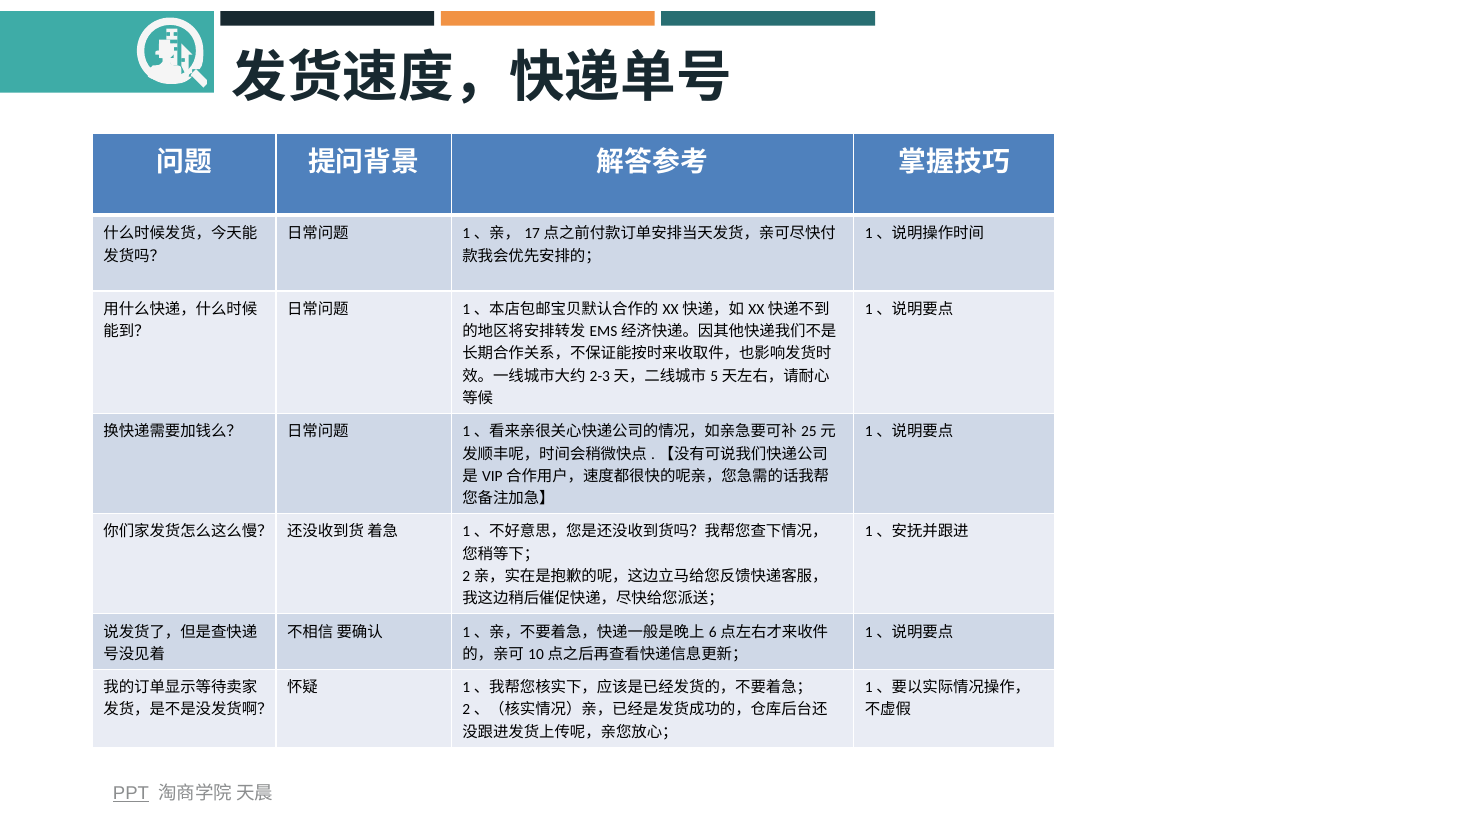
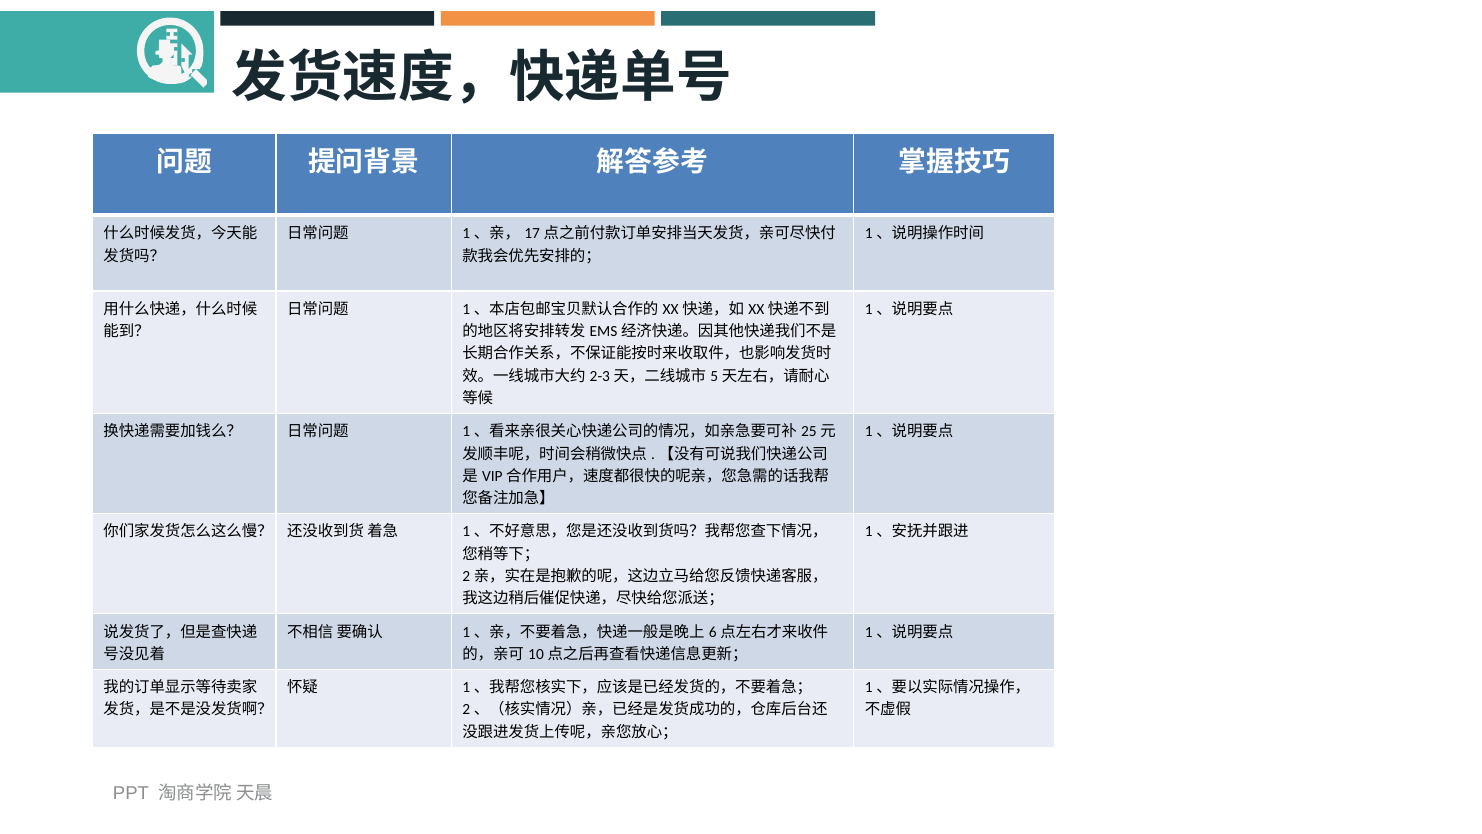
PPT underline: present -> none
